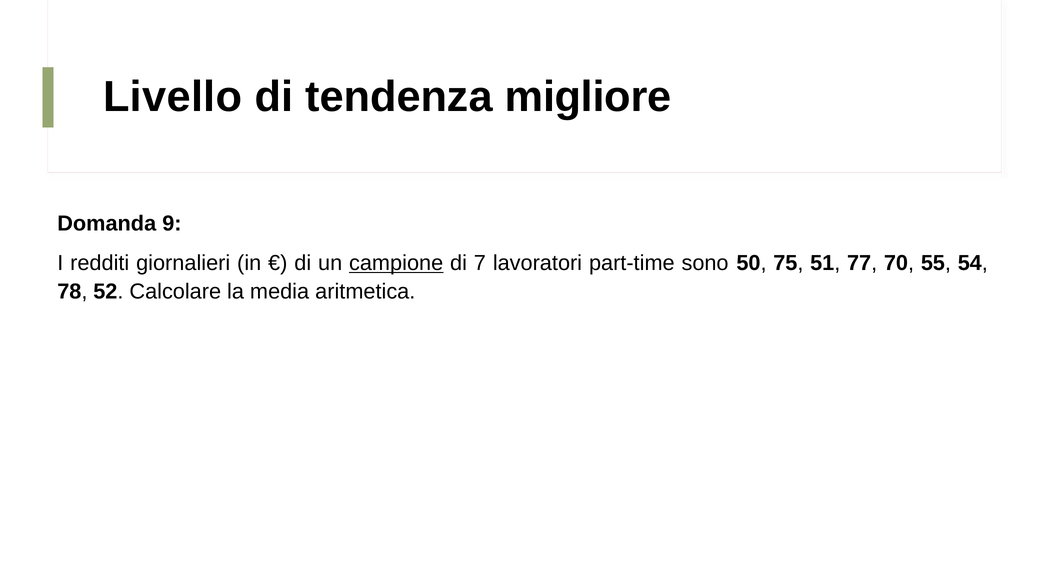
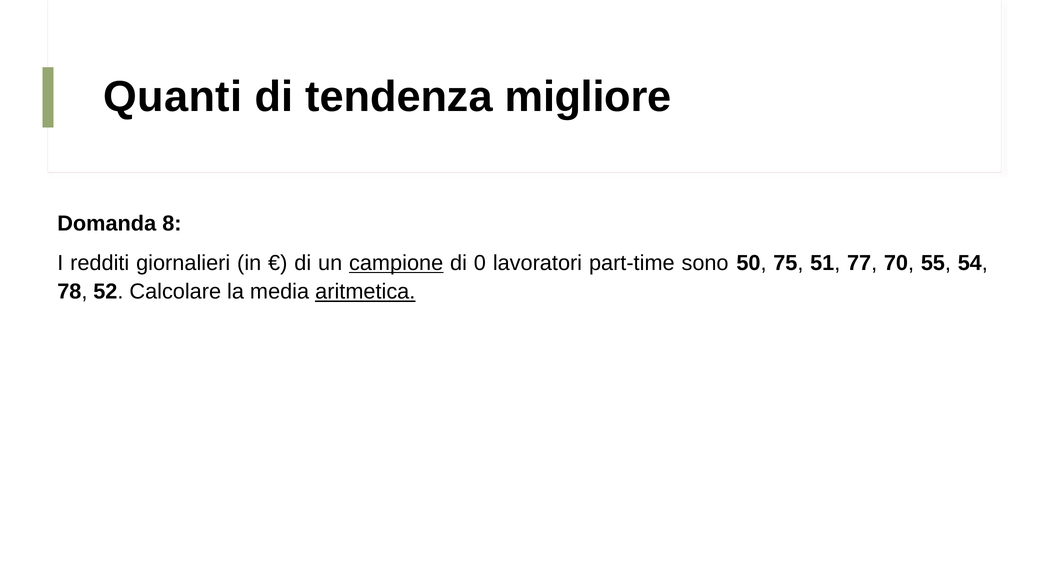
Livello: Livello -> Quanti
9: 9 -> 8
7: 7 -> 0
aritmetica underline: none -> present
